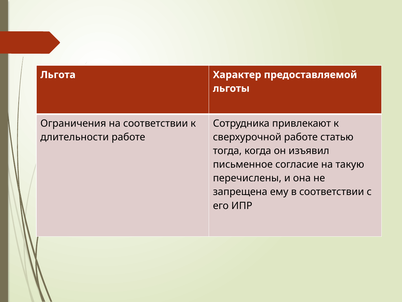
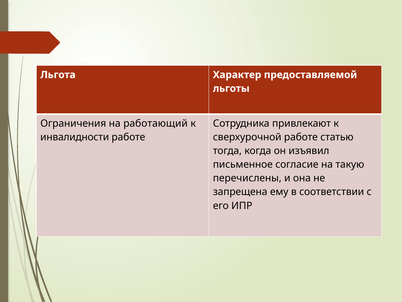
на соответствии: соответствии -> работающий
длительности: длительности -> инвалидности
